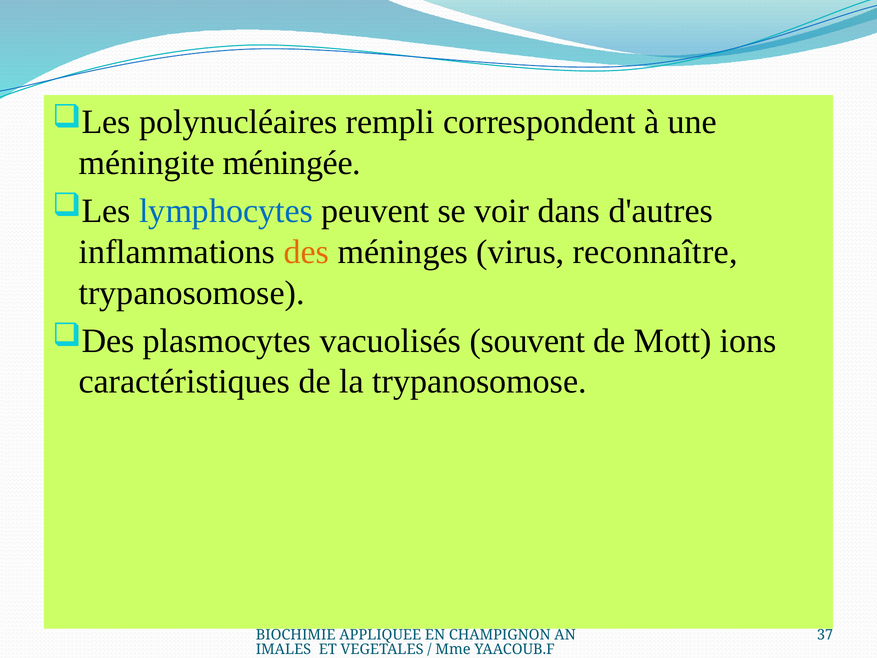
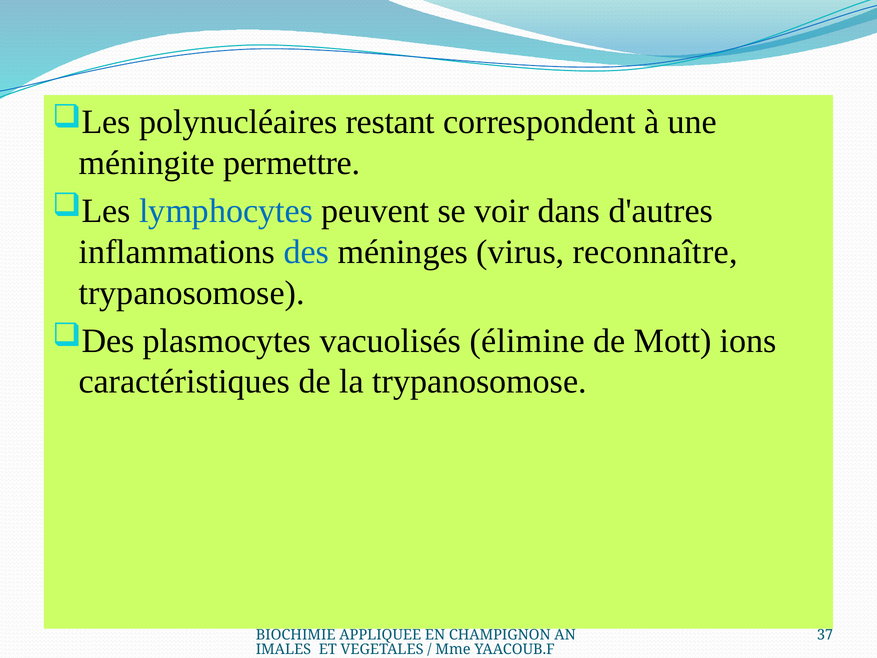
rempli: rempli -> restant
méningée: méningée -> permettre
des colour: orange -> blue
souvent: souvent -> élimine
